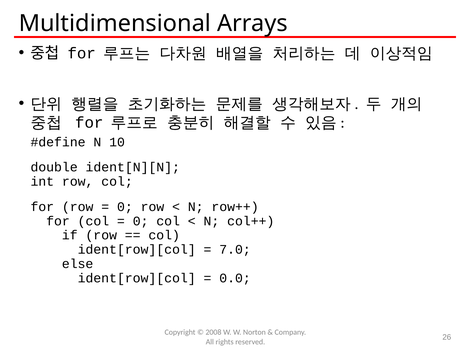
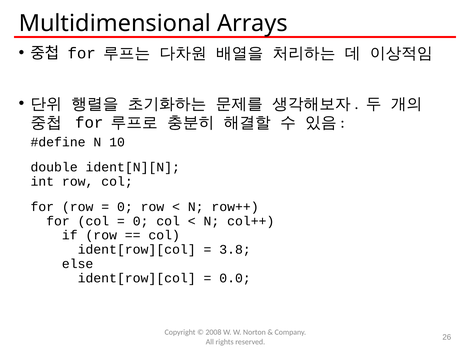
7.0: 7.0 -> 3.8
